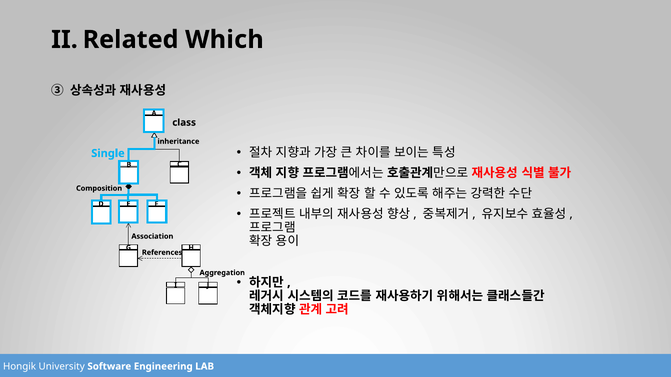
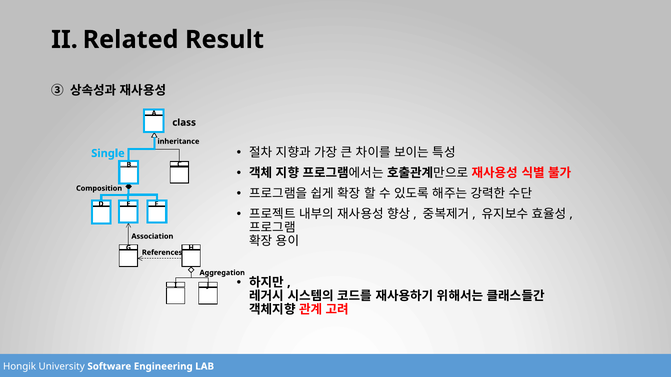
Which: Which -> Result
